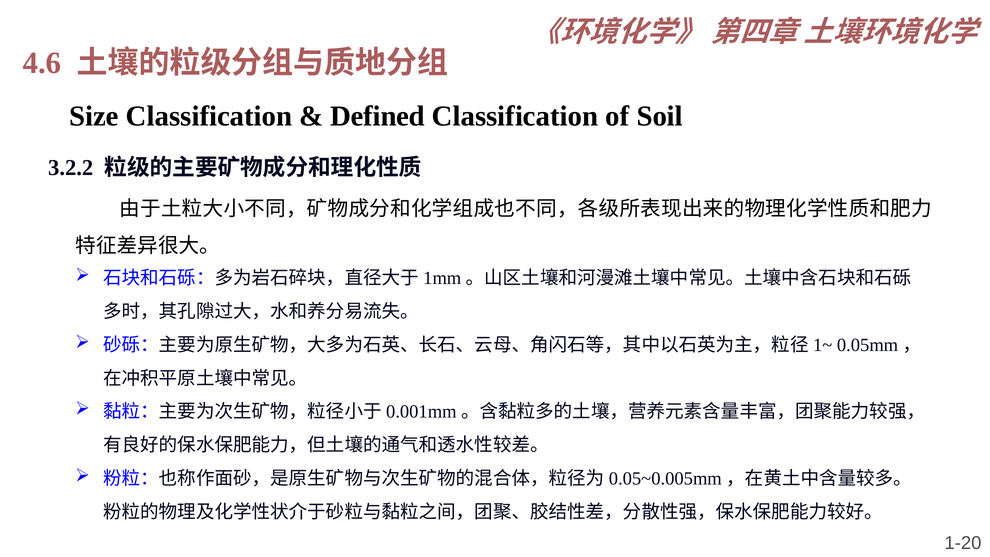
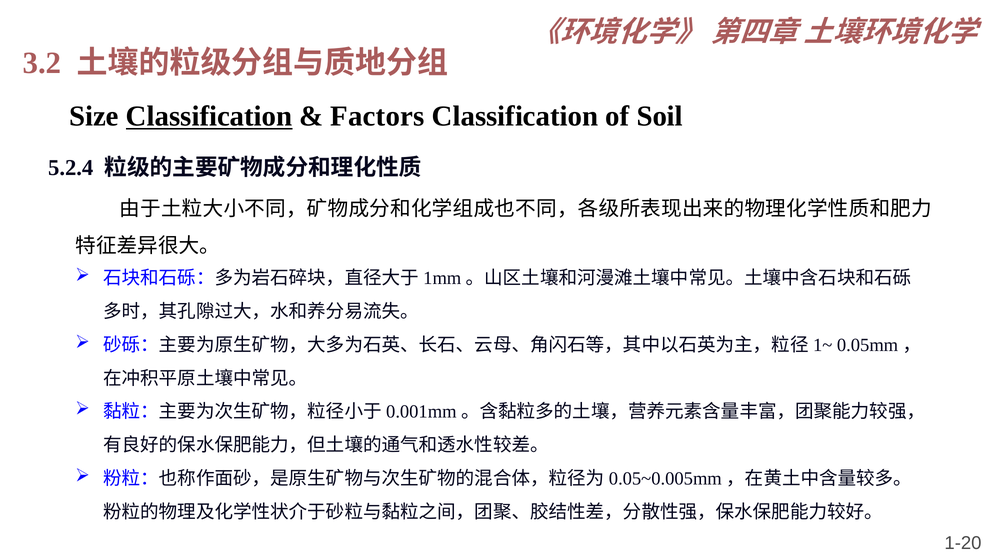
4.6: 4.6 -> 3.2
Classification at (209, 116) underline: none -> present
Defined: Defined -> Factors
3.2.2: 3.2.2 -> 5.2.4
